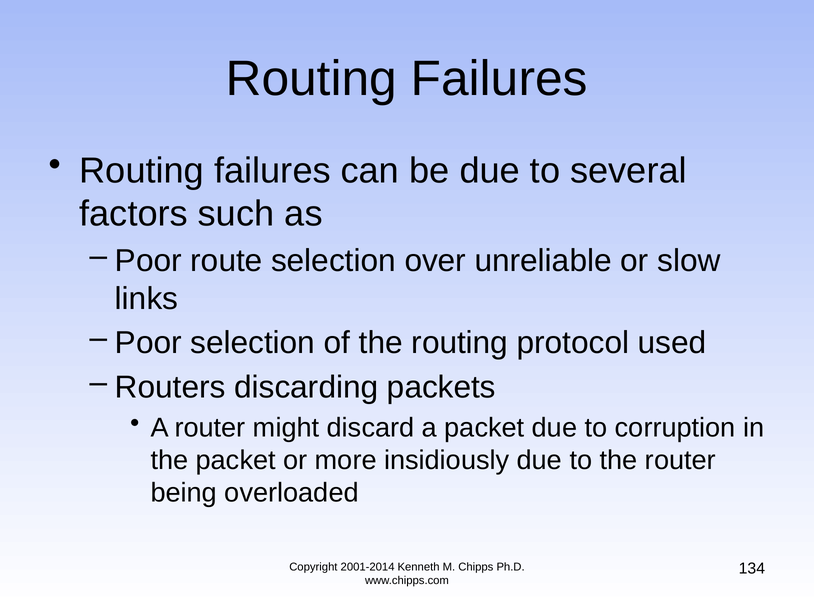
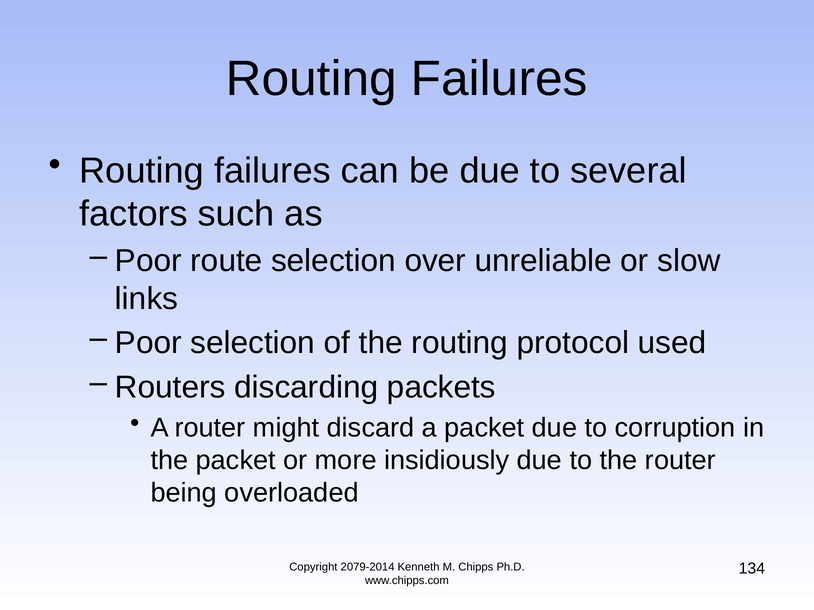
2001-2014: 2001-2014 -> 2079-2014
